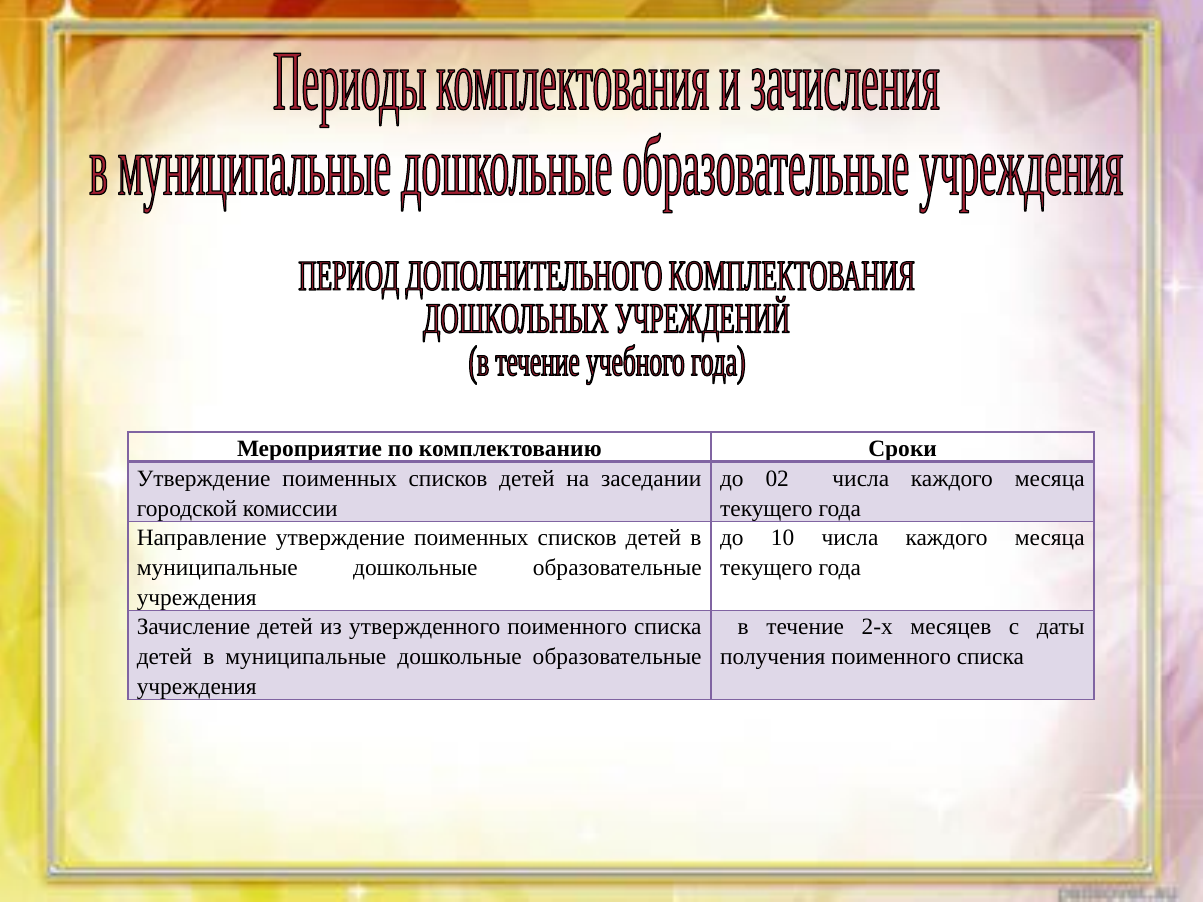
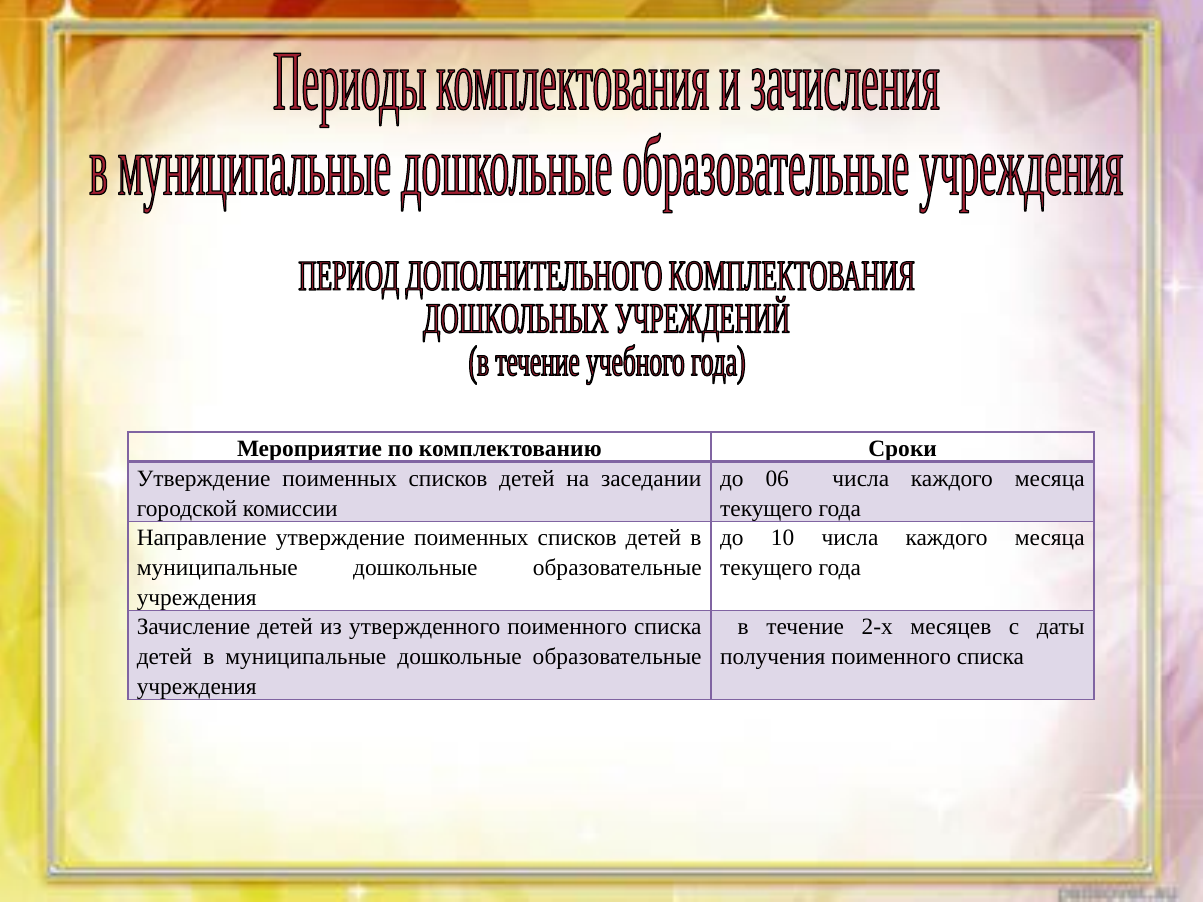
02: 02 -> 06
